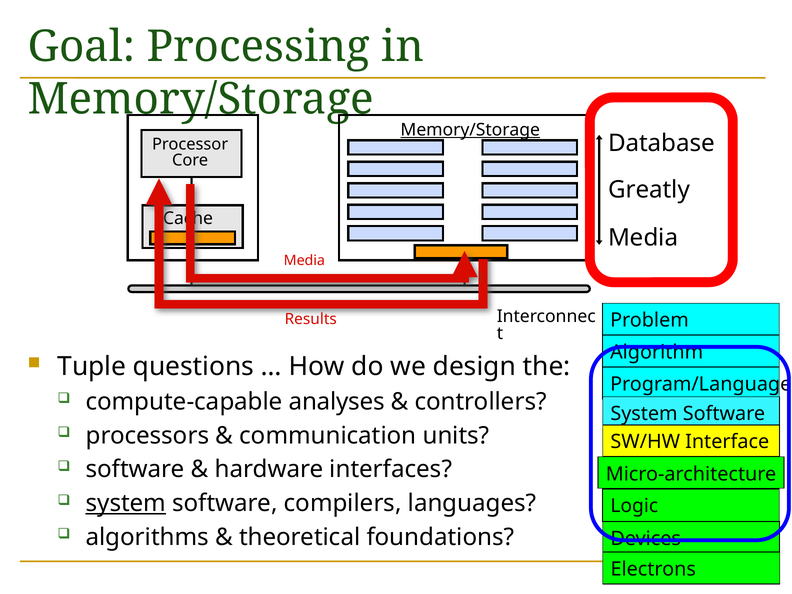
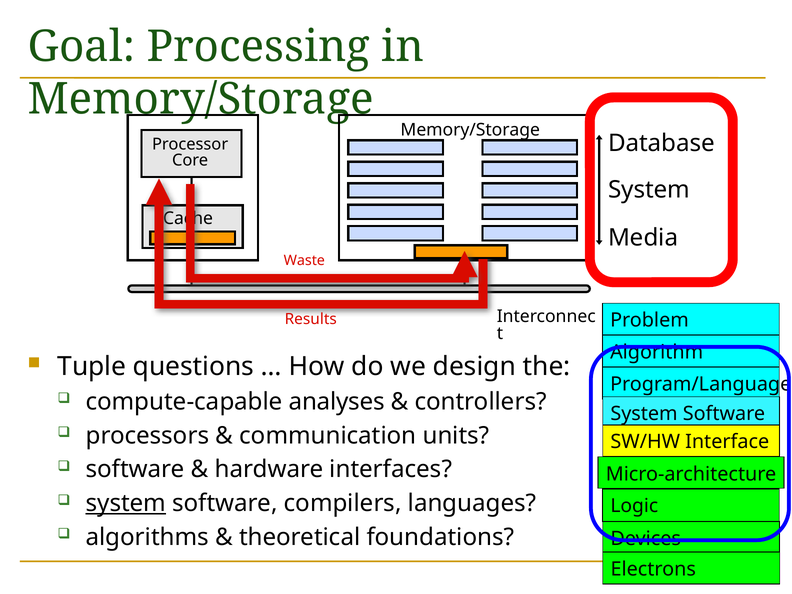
Memory/Storage at (470, 130) underline: present -> none
Greatly at (649, 190): Greatly -> System
Media at (304, 261): Media -> Waste
